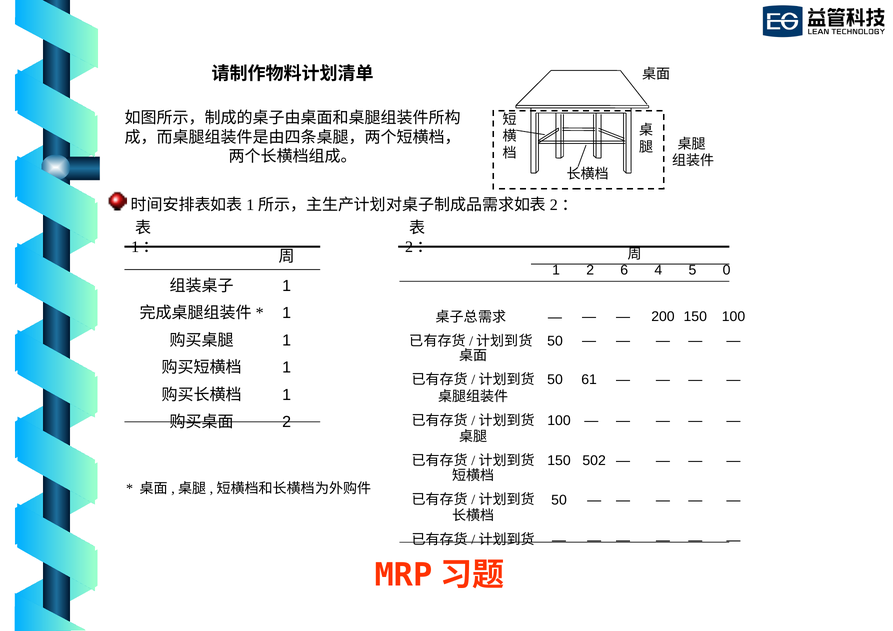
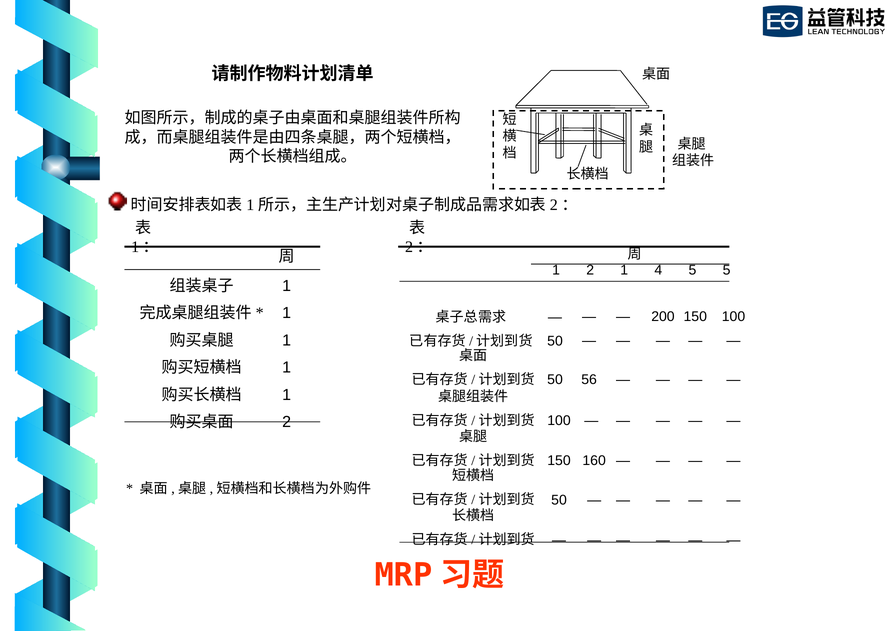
2 6: 6 -> 1
5 0: 0 -> 5
61: 61 -> 56
502: 502 -> 160
